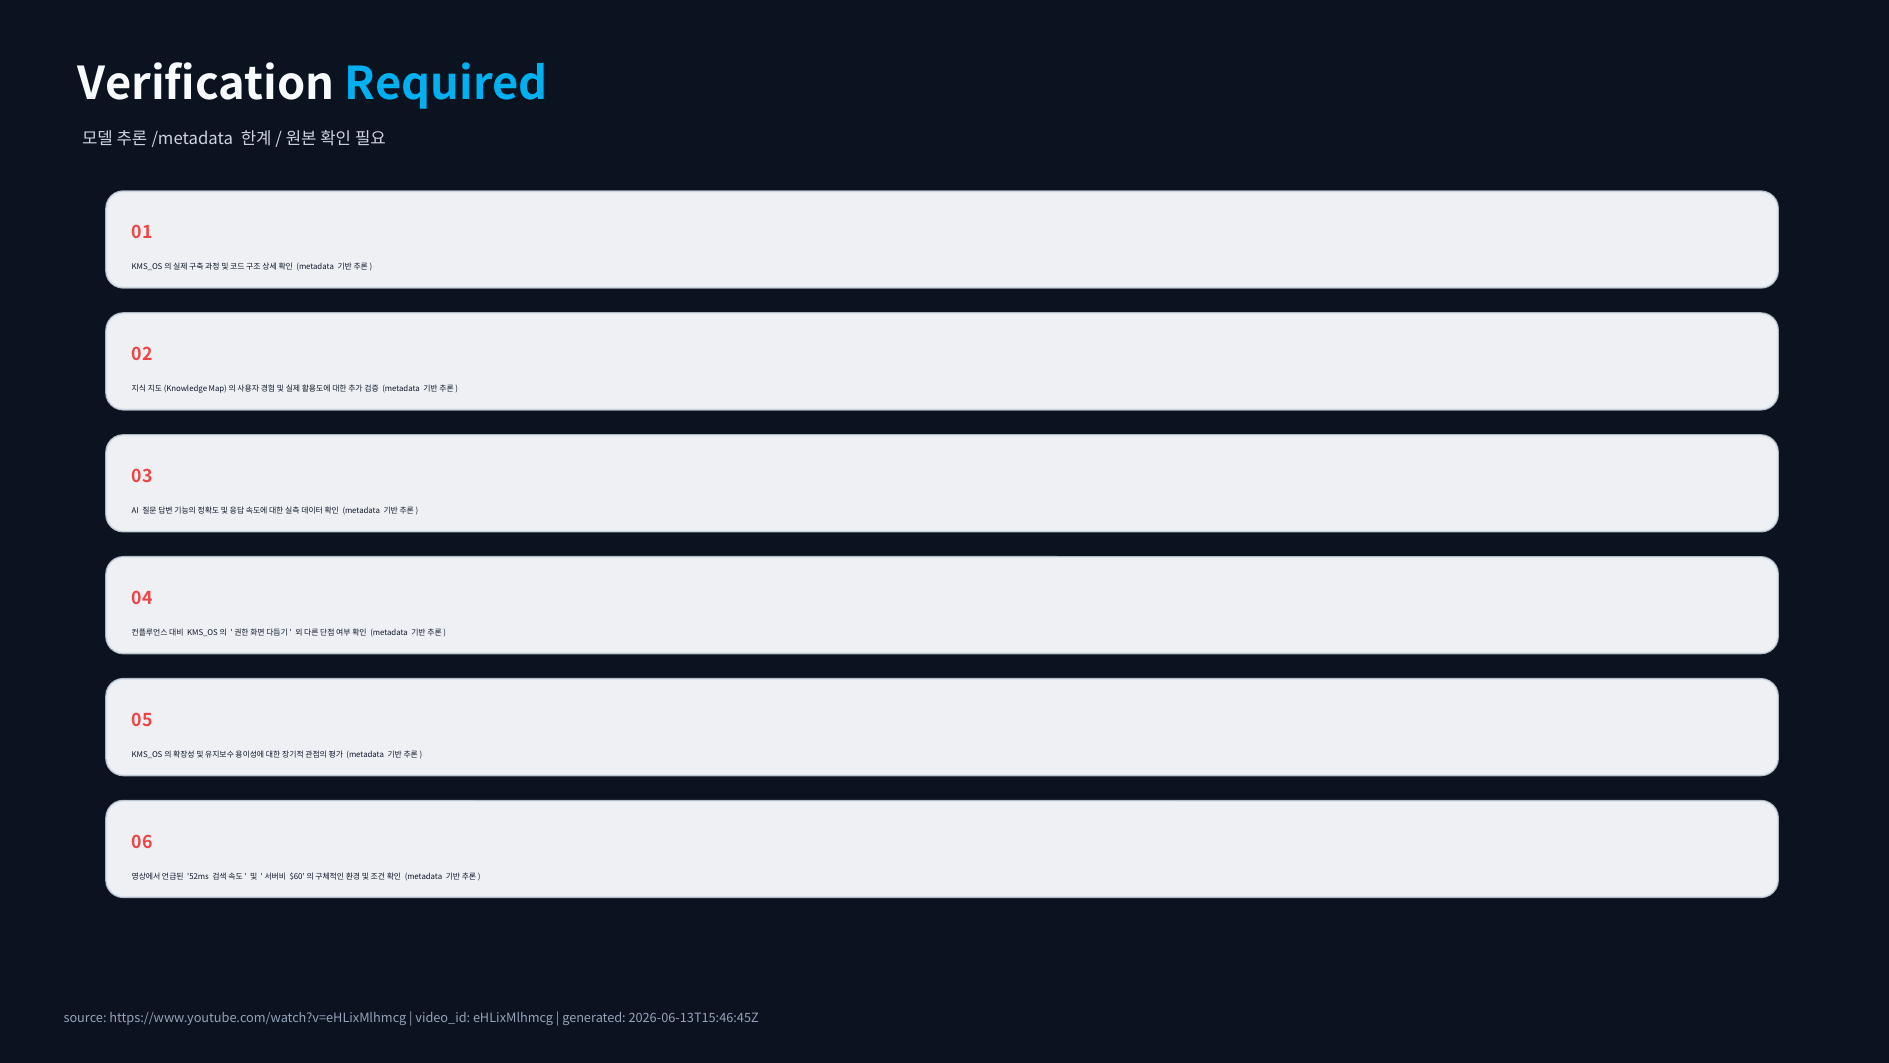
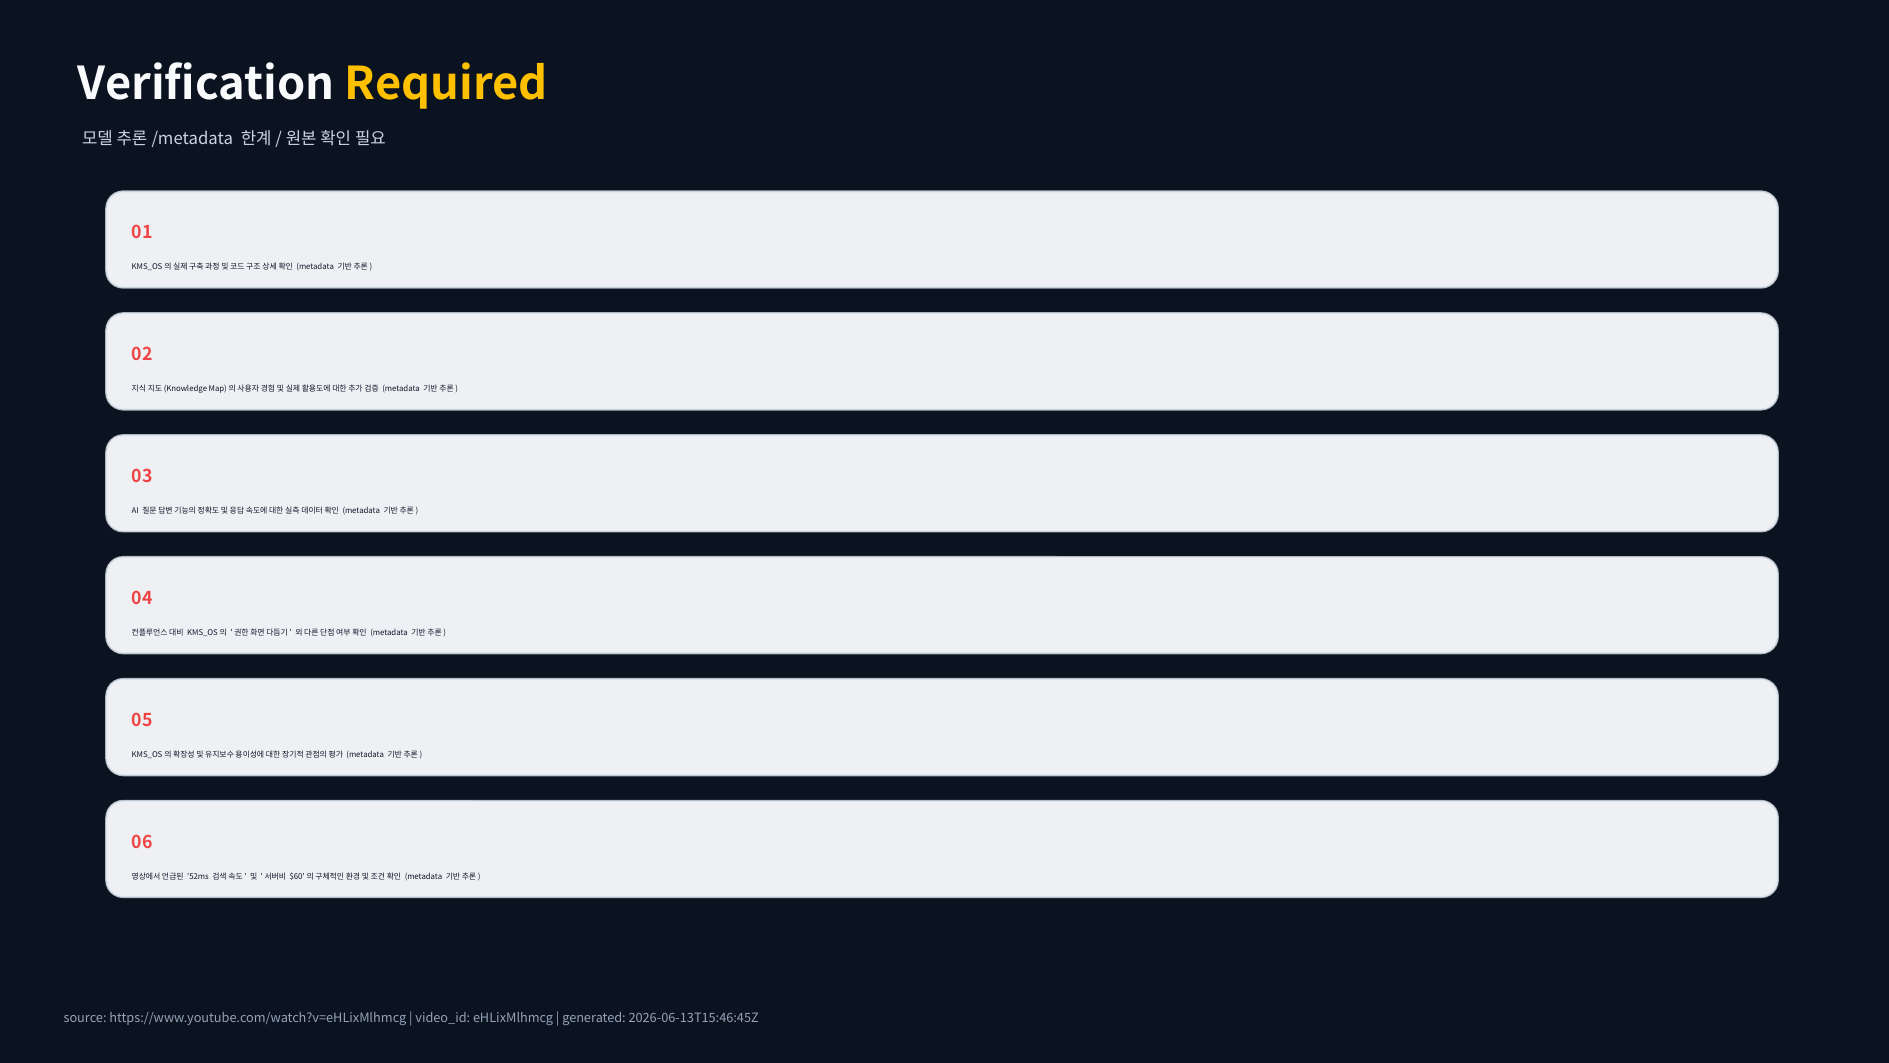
Required colour: light blue -> yellow
